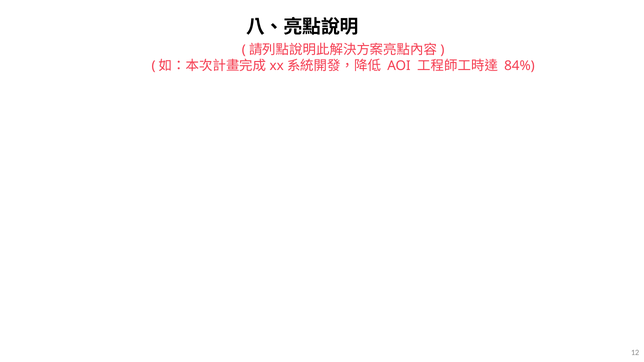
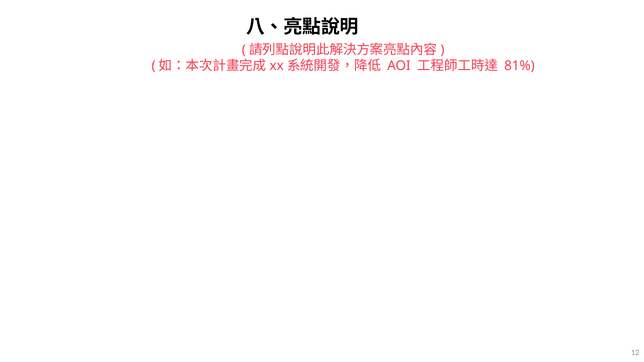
84%: 84% -> 81%
